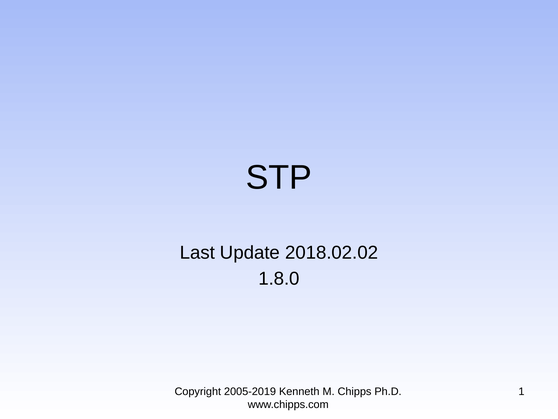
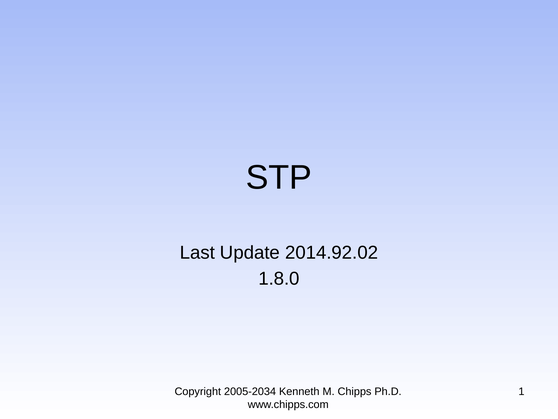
2018.02.02: 2018.02.02 -> 2014.92.02
2005-2019: 2005-2019 -> 2005-2034
